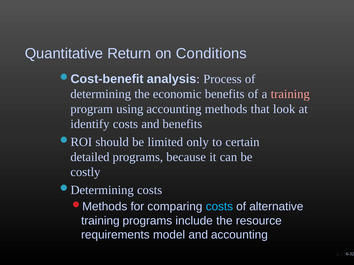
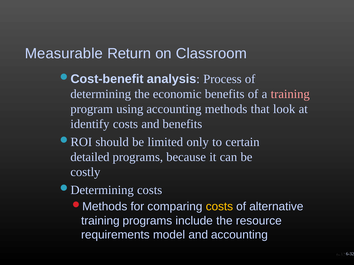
Quantitative: Quantitative -> Measurable
Conditions: Conditions -> Classroom
costs at (219, 207) colour: light blue -> yellow
